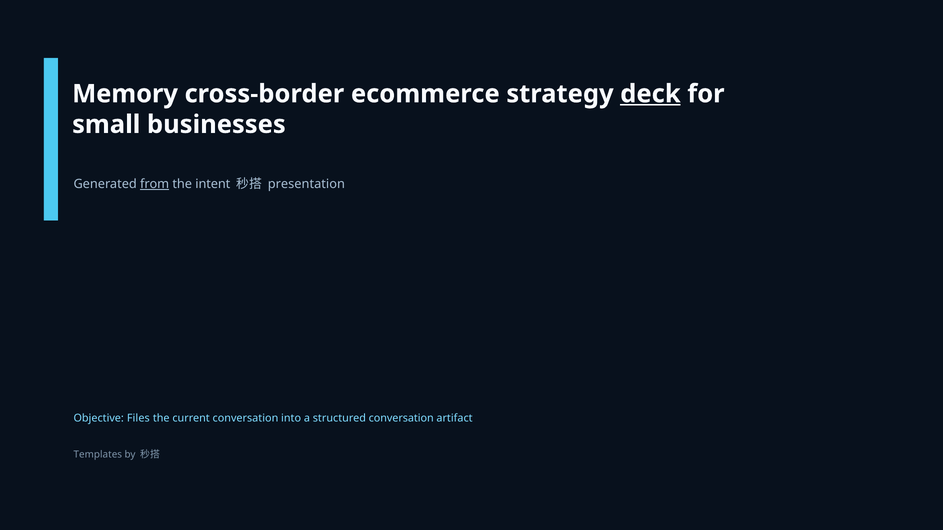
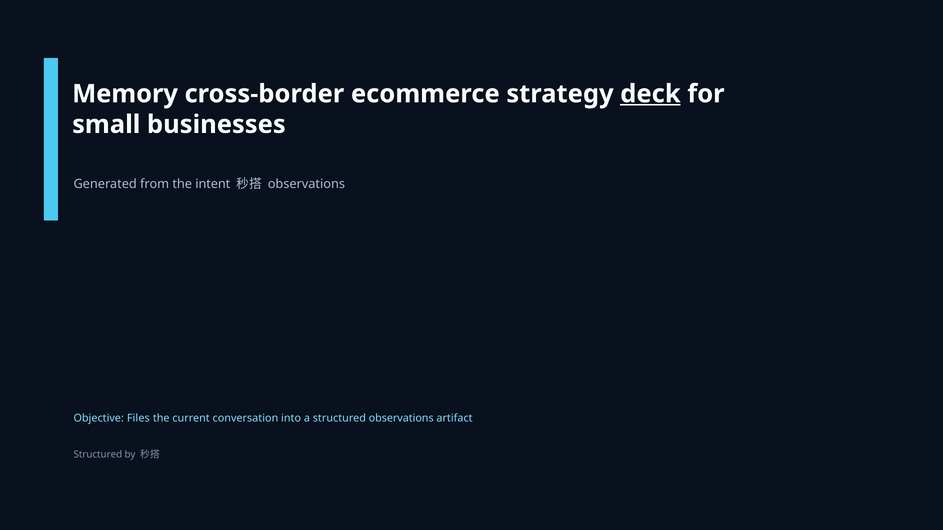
from underline: present -> none
presentation at (306, 184): presentation -> observations
structured conversation: conversation -> observations
Templates at (98, 455): Templates -> Structured
